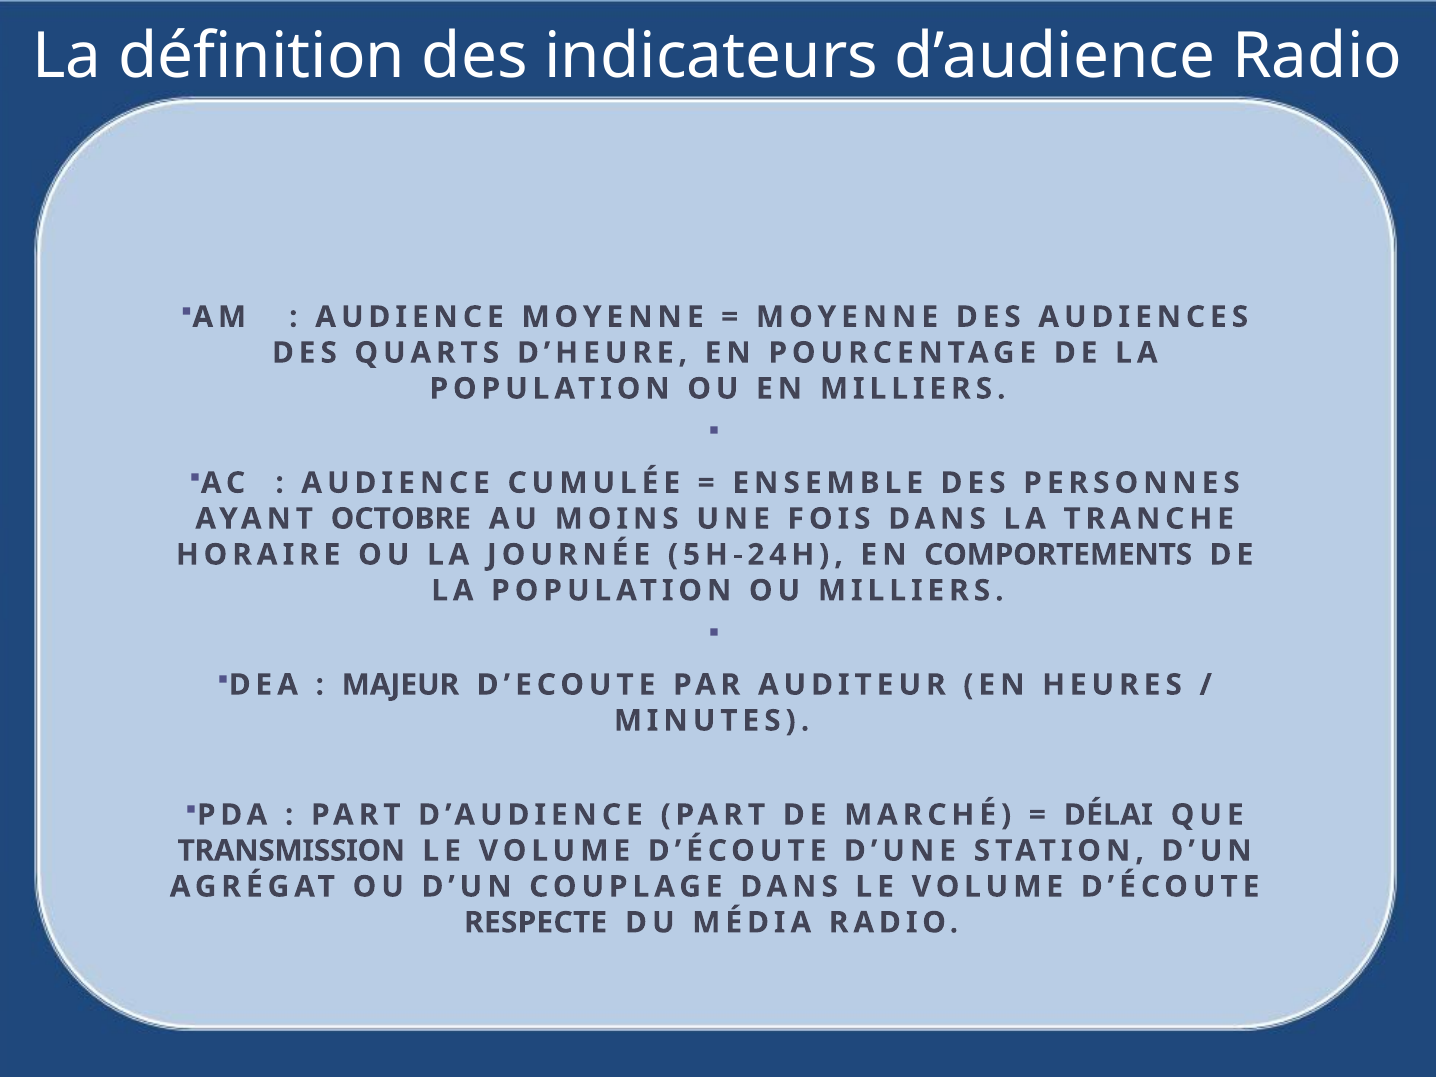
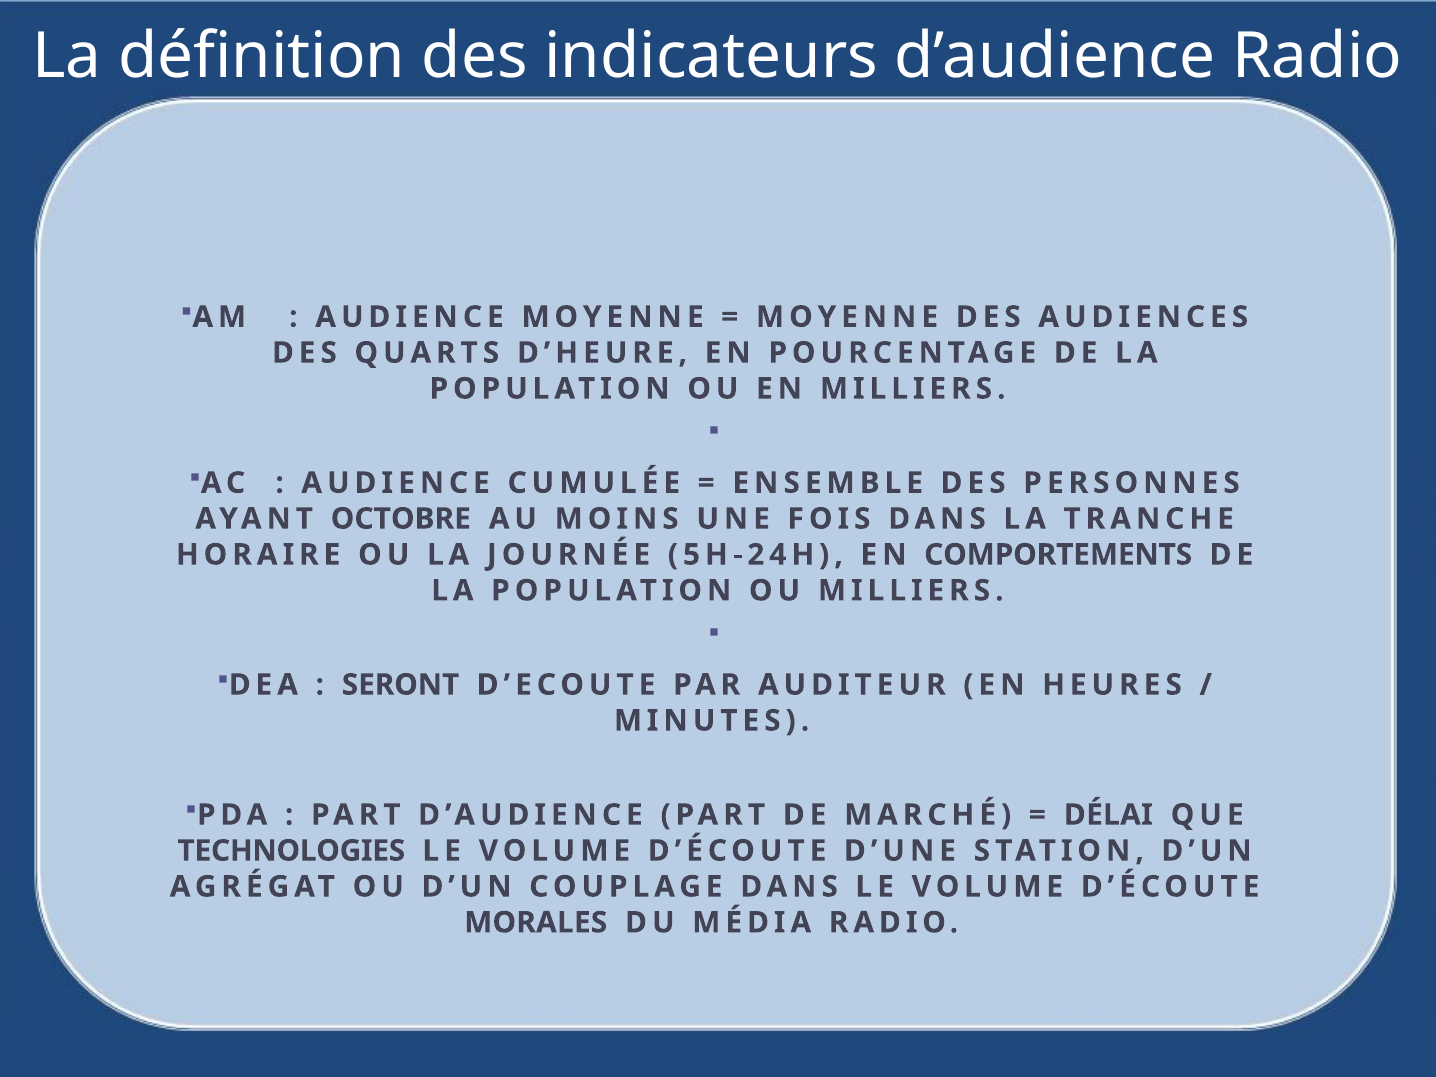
MAJEUR: MAJEUR -> SERONT
TRANSMISSION: TRANSMISSION -> TECHNOLOGIES
RESPECTE: RESPECTE -> MORALES
